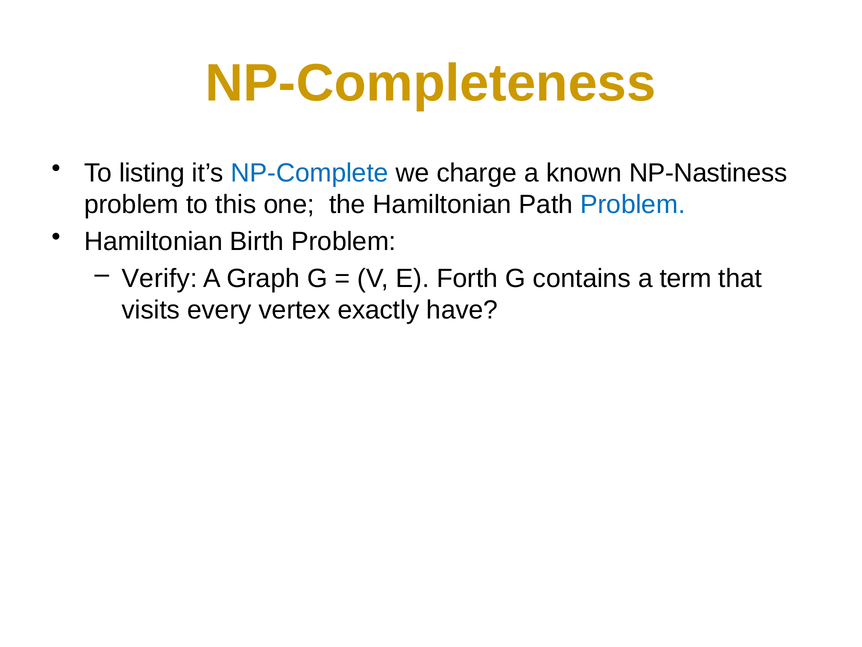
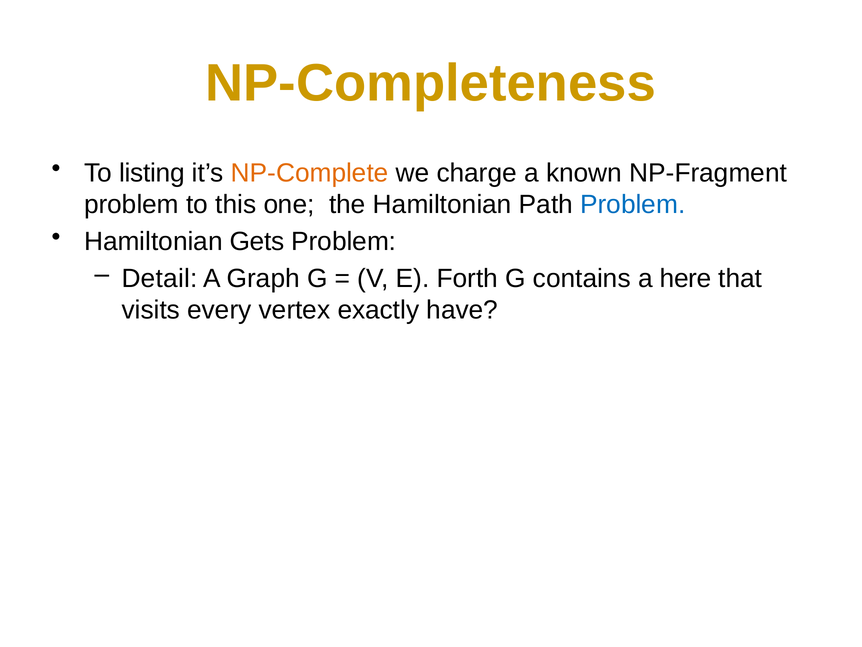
NP-Complete colour: blue -> orange
NP-Nastiness: NP-Nastiness -> NP-Fragment
Birth: Birth -> Gets
Verify: Verify -> Detail
term: term -> here
